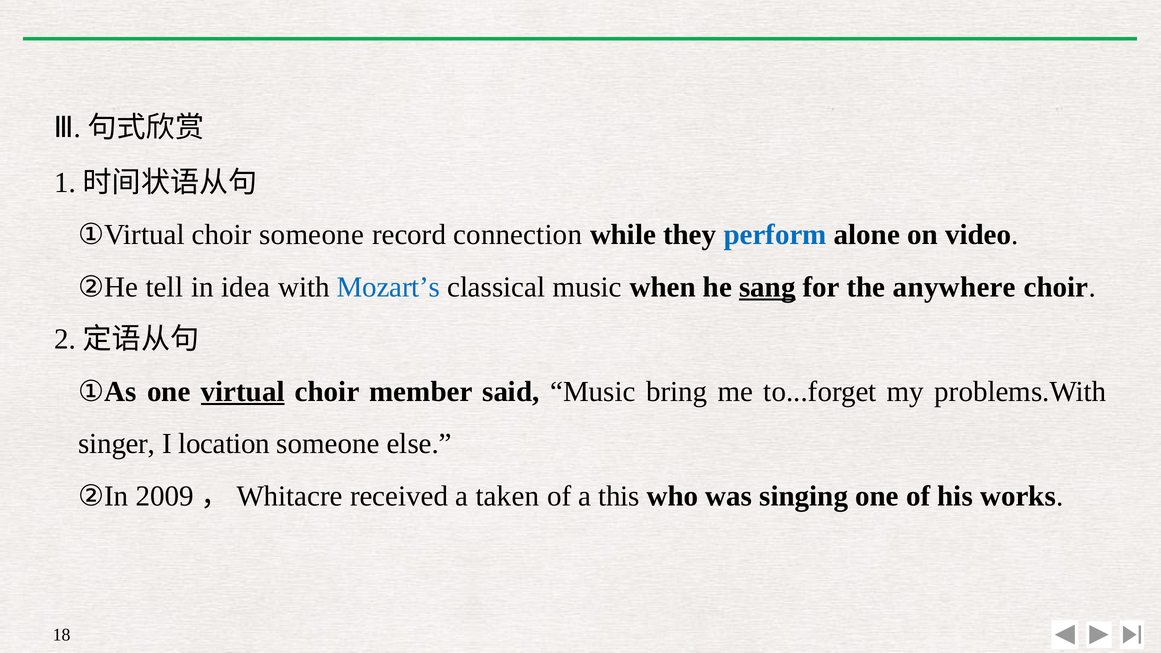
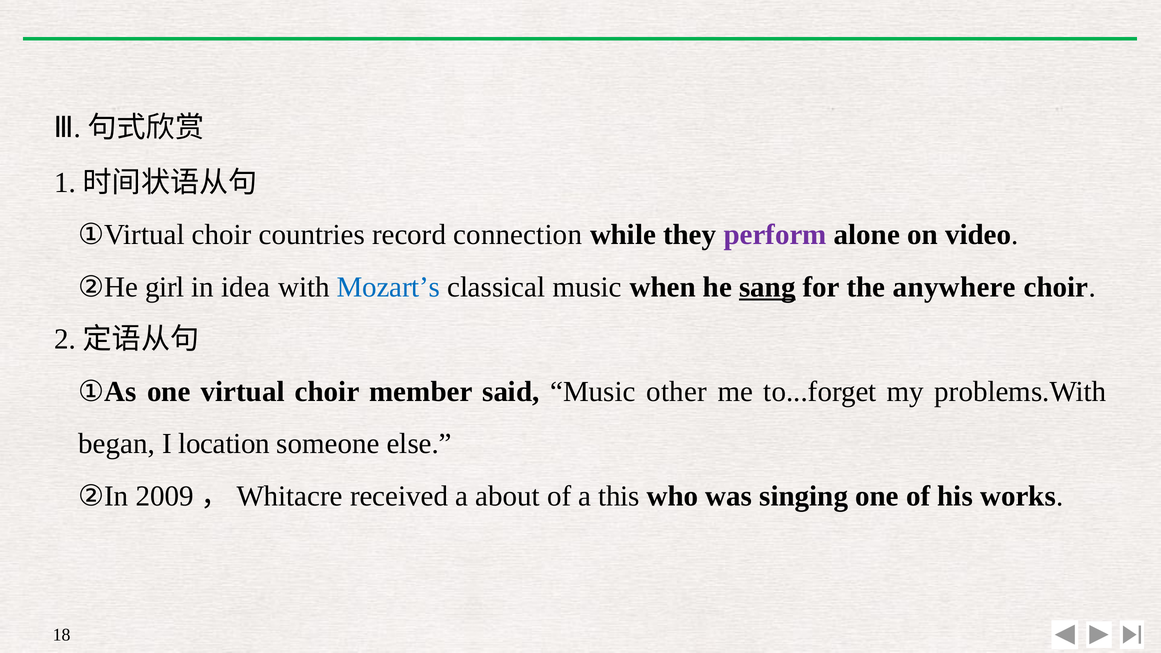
choir someone: someone -> countries
perform colour: blue -> purple
tell: tell -> girl
virtual underline: present -> none
bring: bring -> other
singer: singer -> began
taken: taken -> about
